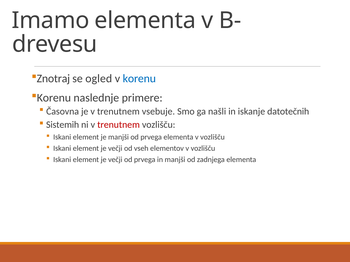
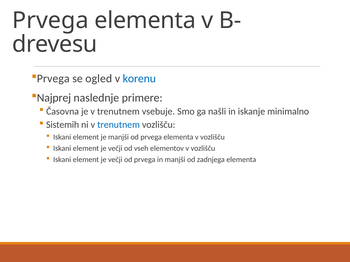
Imamo at (51, 21): Imamo -> Prvega
Znotraj at (53, 79): Znotraj -> Prvega
Korenu at (54, 98): Korenu -> Najprej
datotečnih: datotečnih -> minimalno
trenutnem at (119, 125) colour: red -> blue
